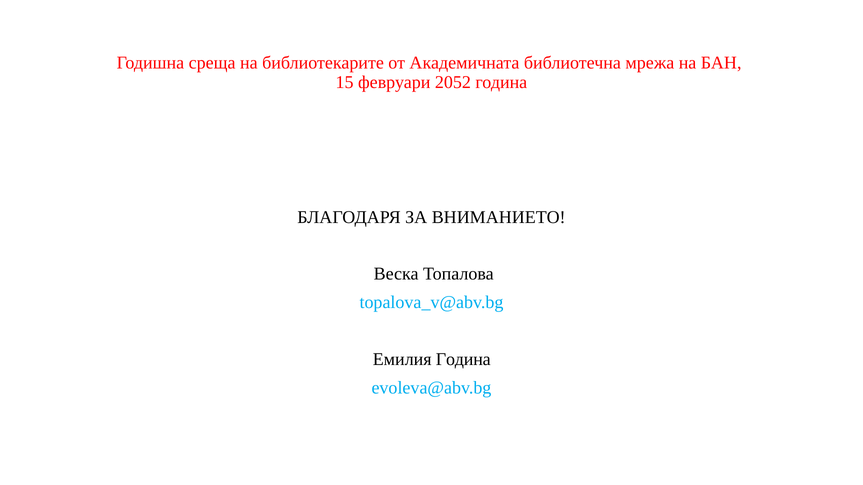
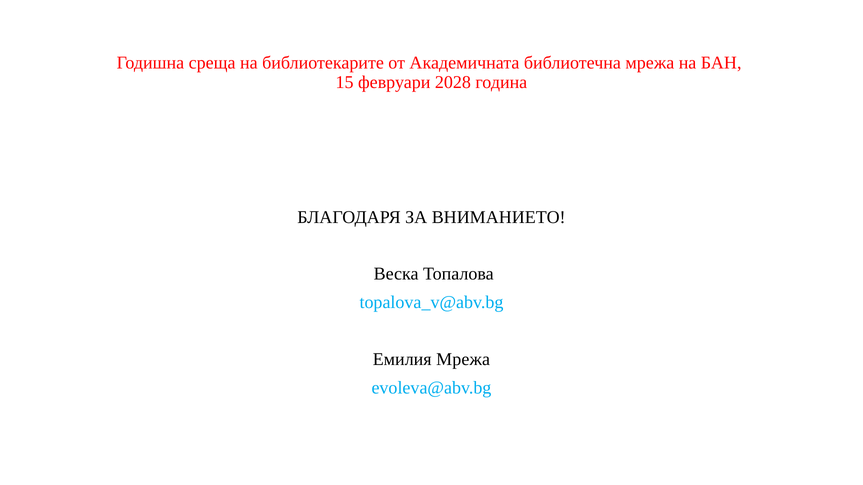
2052: 2052 -> 2028
Емилия Година: Година -> Мрежа
